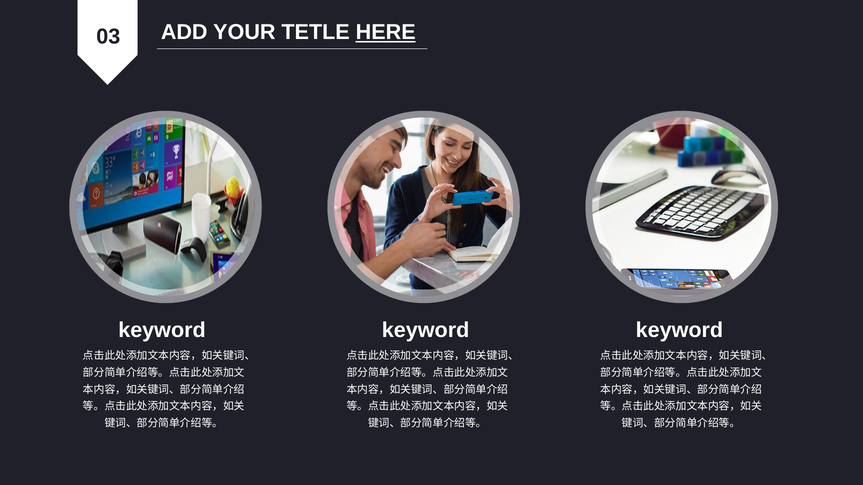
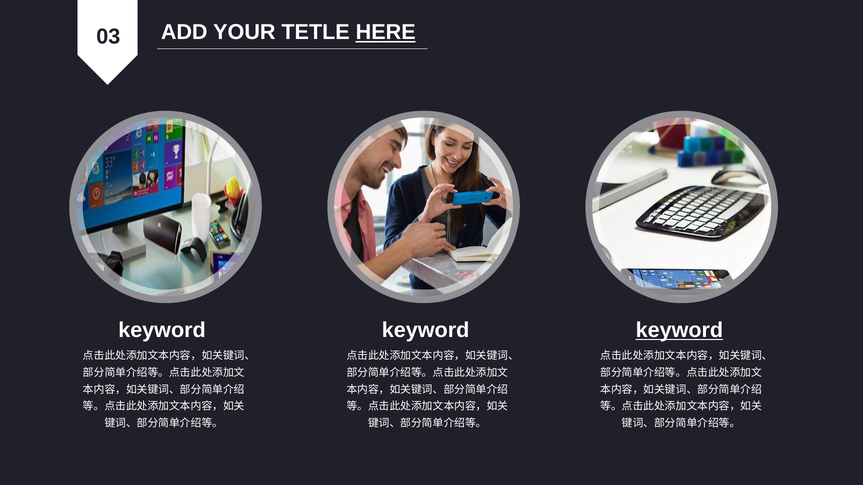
keyword at (679, 331) underline: none -> present
